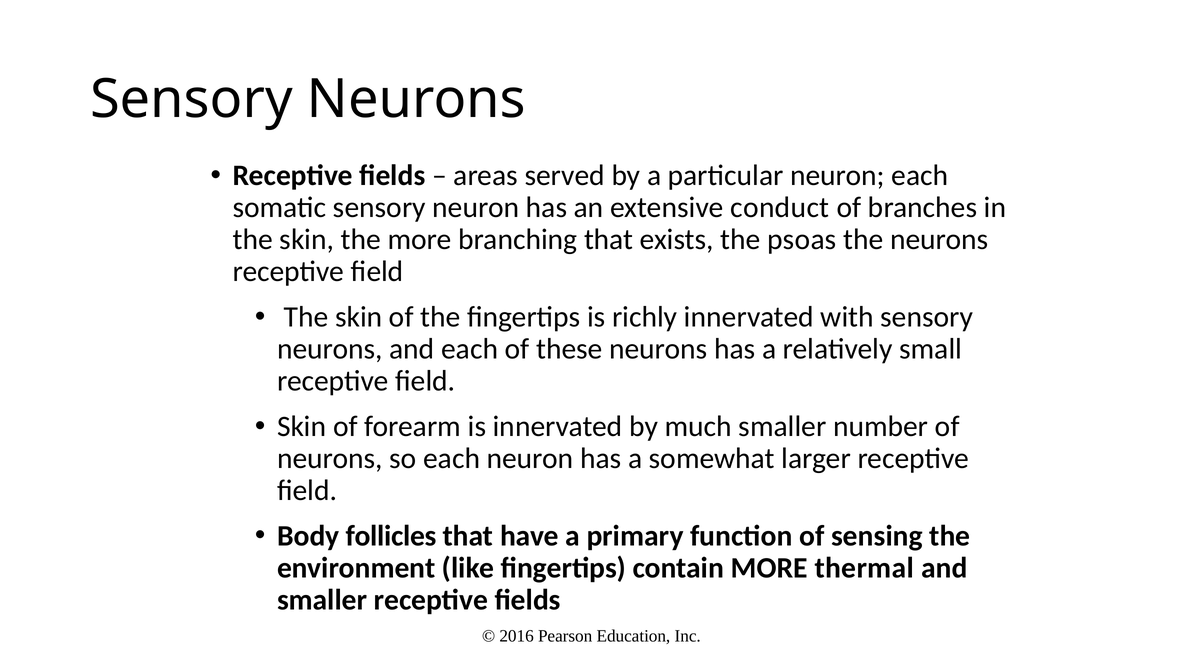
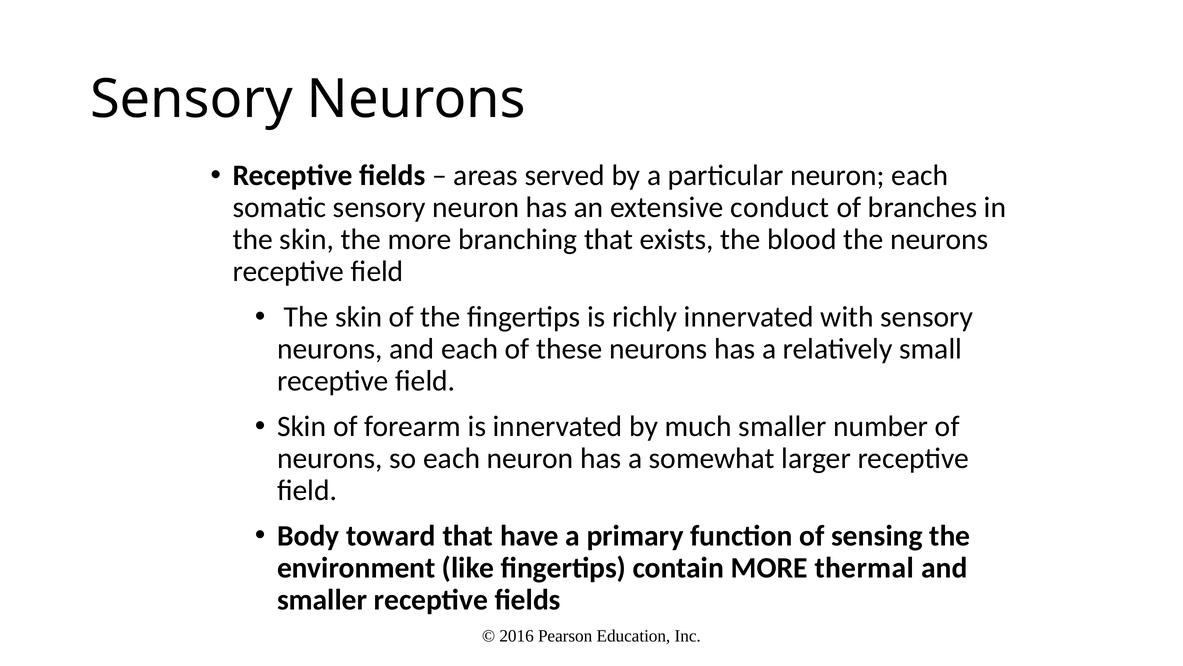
psoas: psoas -> blood
follicles: follicles -> toward
